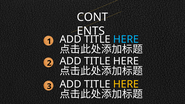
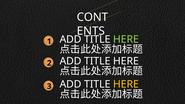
HERE at (126, 39) colour: light blue -> light green
